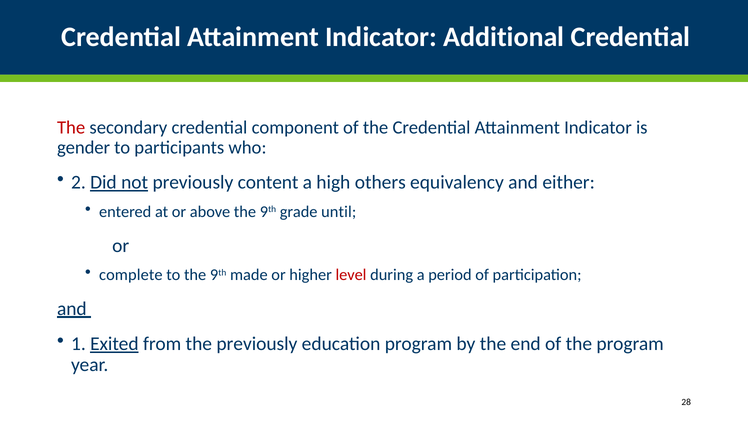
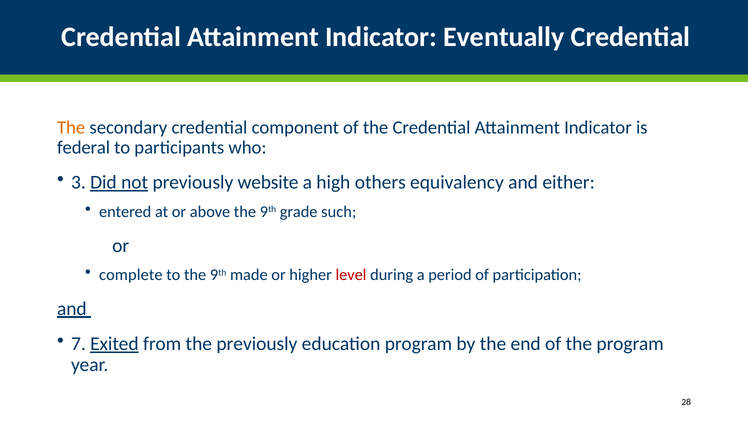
Additional: Additional -> Eventually
The at (71, 127) colour: red -> orange
gender: gender -> federal
2: 2 -> 3
content: content -> website
until: until -> such
1: 1 -> 7
